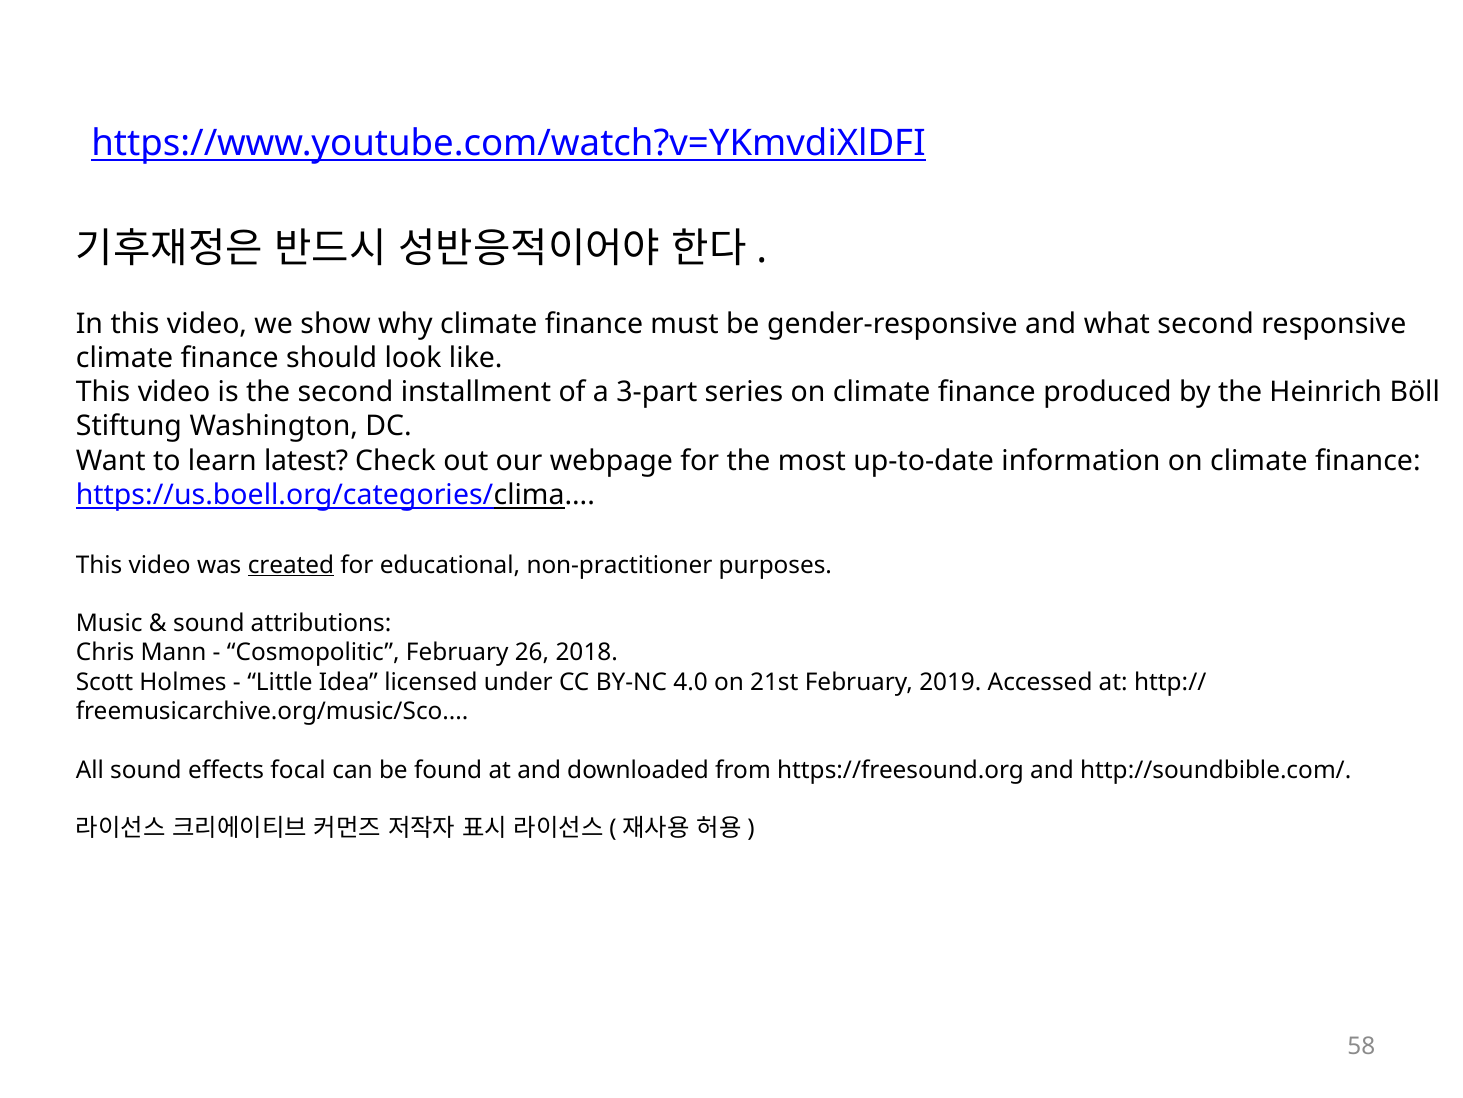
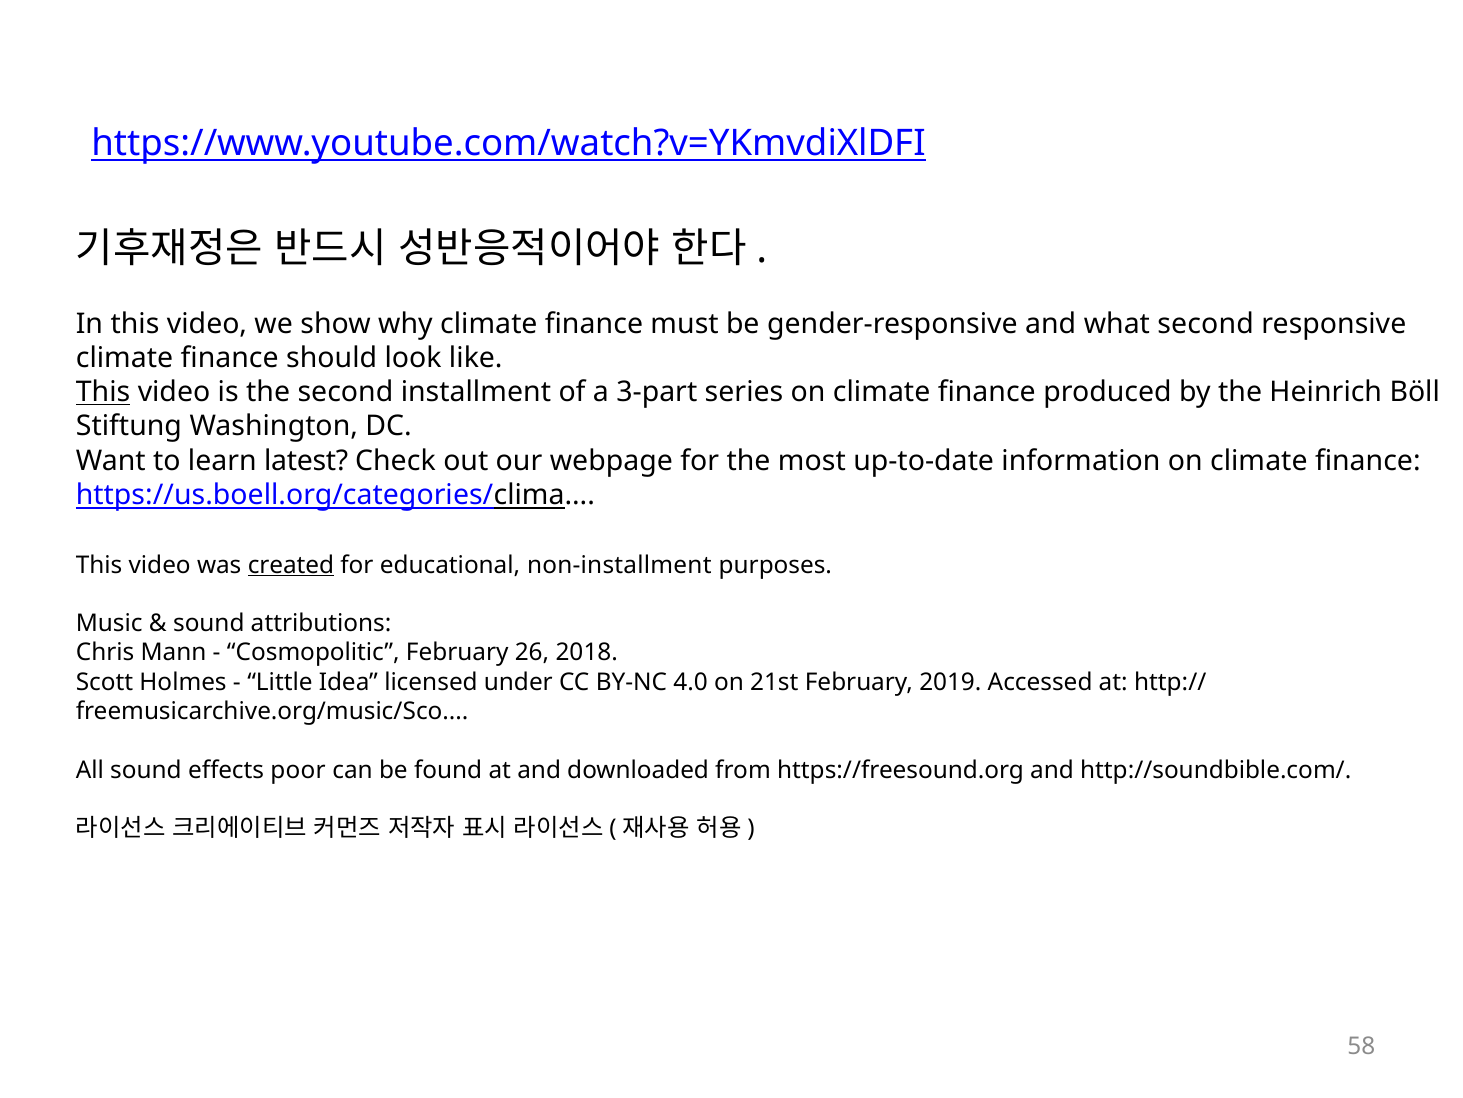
This at (103, 392) underline: none -> present
non-practitioner: non-practitioner -> non-installment
focal: focal -> poor
